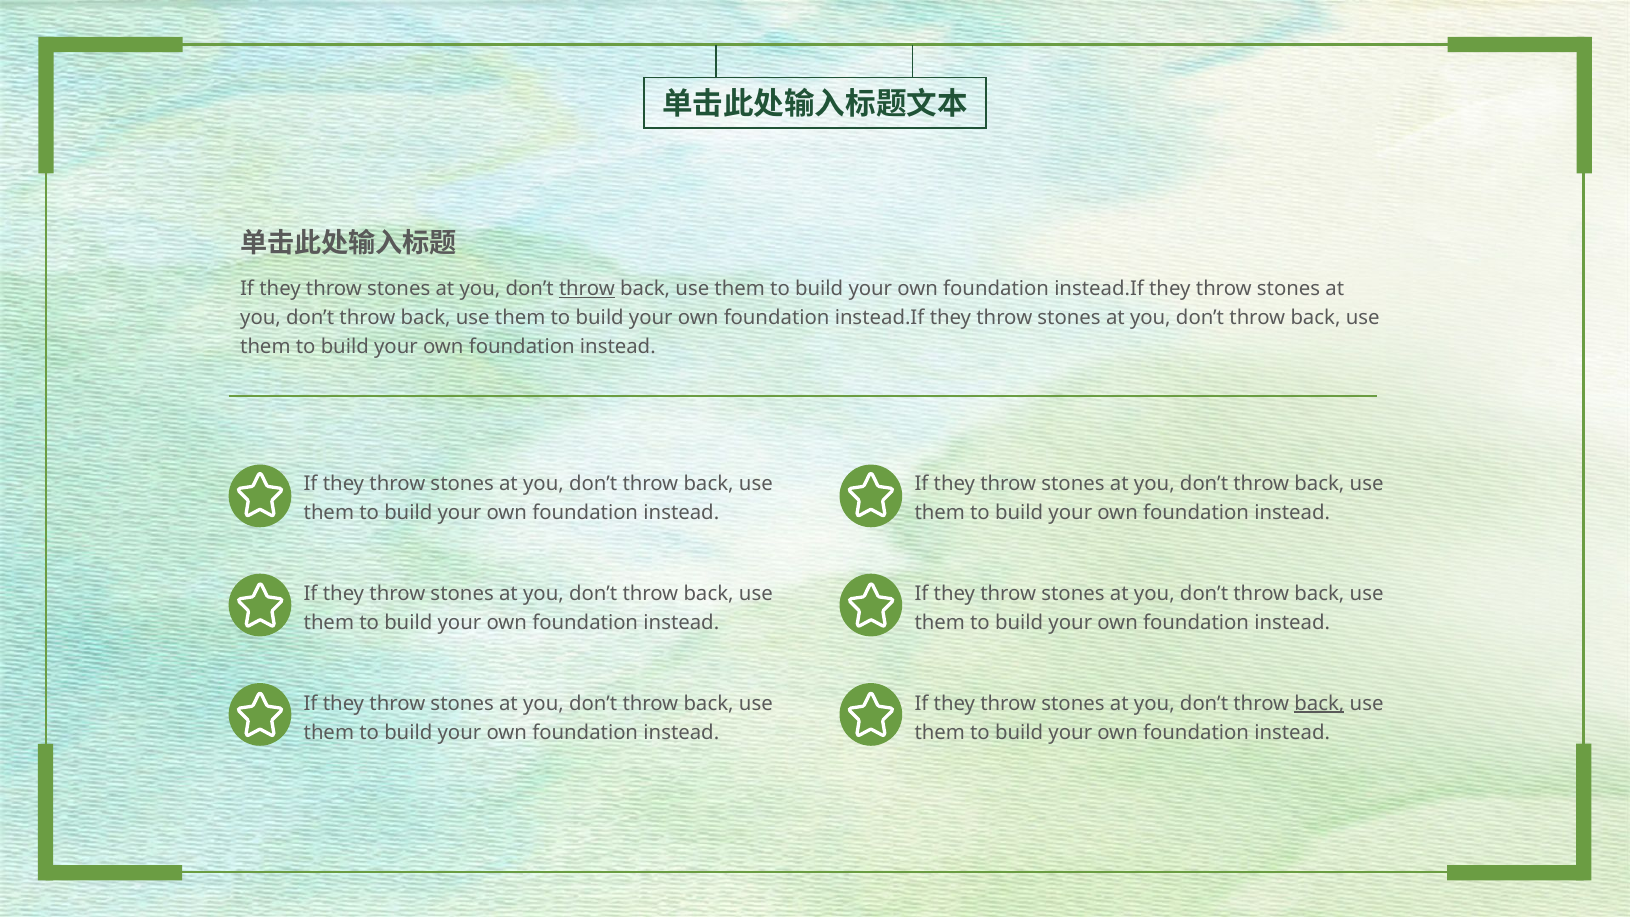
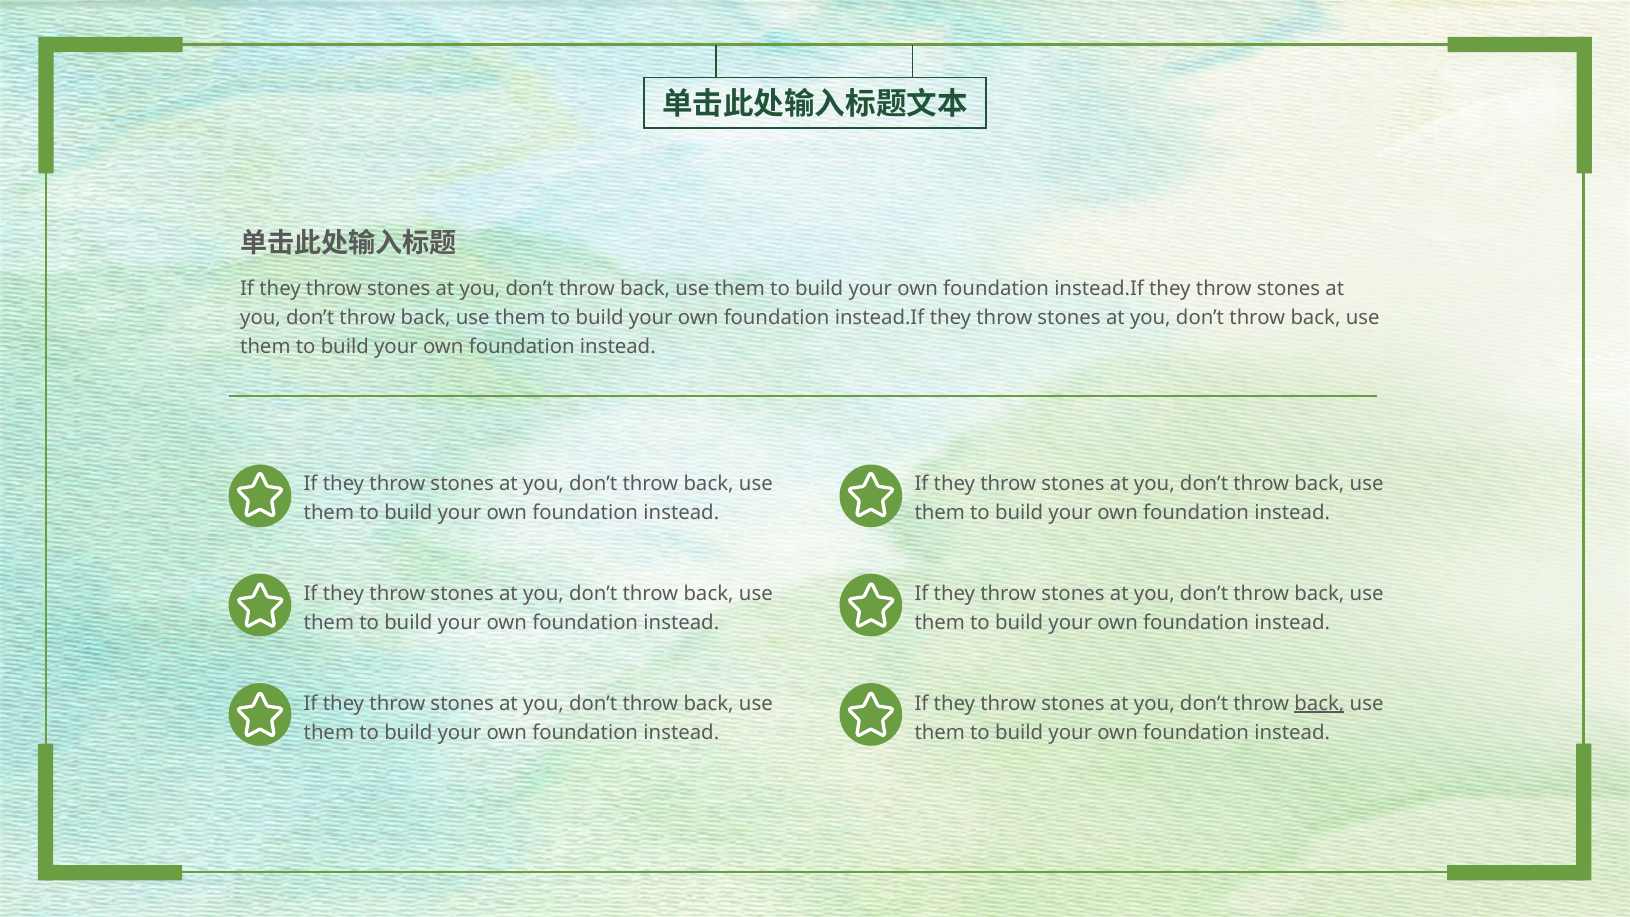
throw at (587, 288) underline: present -> none
